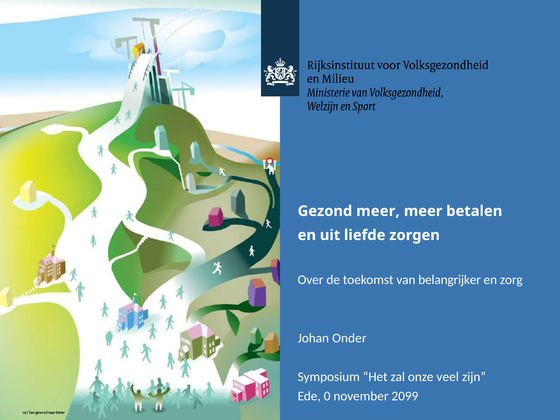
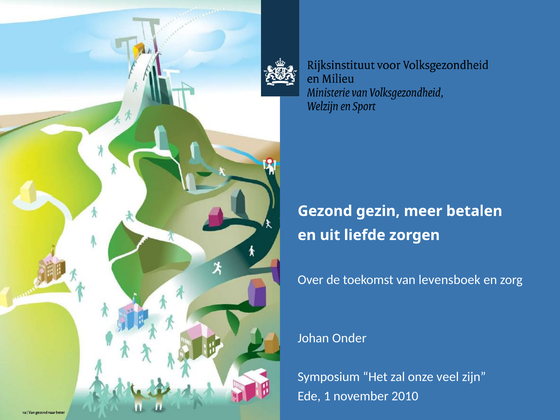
Gezond meer: meer -> gezin
belangrijker: belangrijker -> levensboek
0: 0 -> 1
2099: 2099 -> 2010
